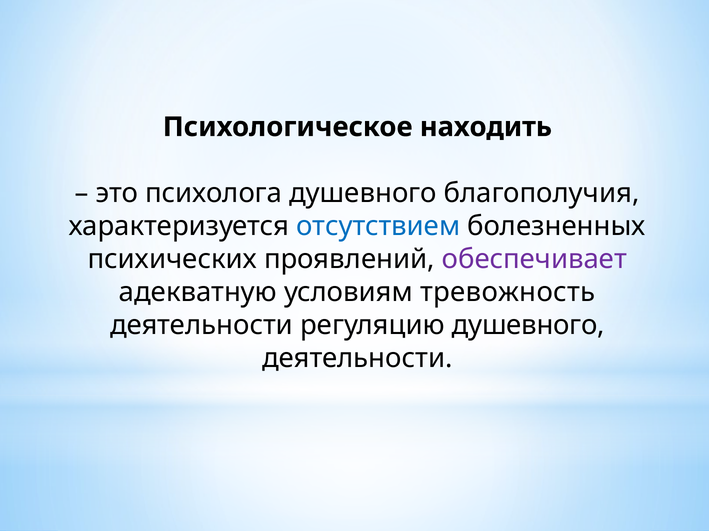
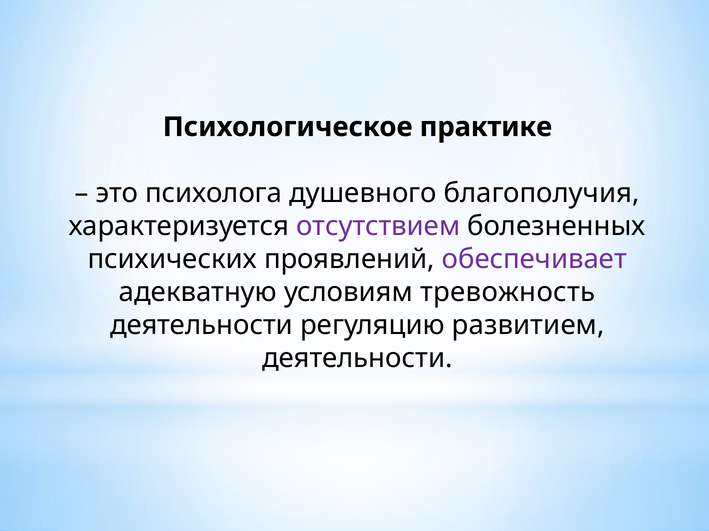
находить: находить -> практике
отсутствием colour: blue -> purple
регуляцию душевного: душевного -> развитием
